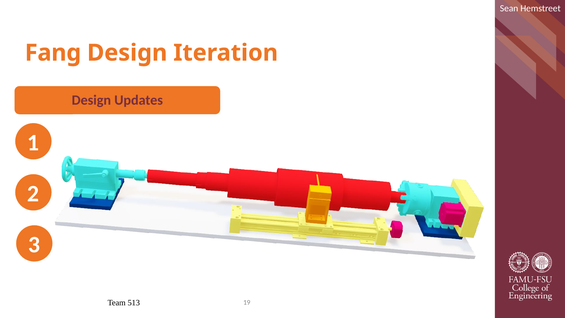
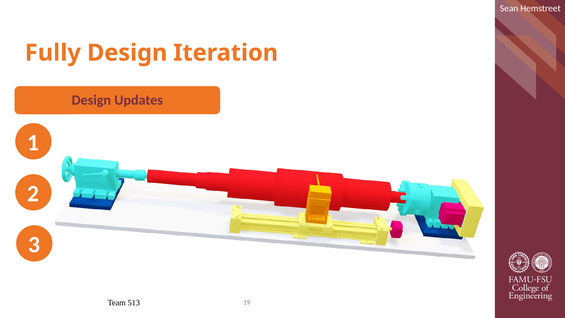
Fang: Fang -> Fully
